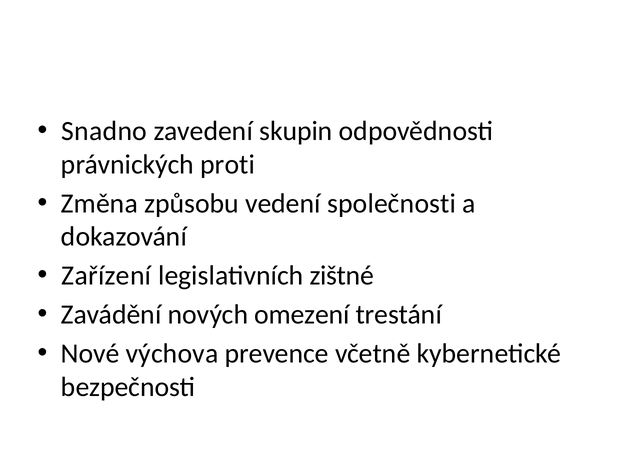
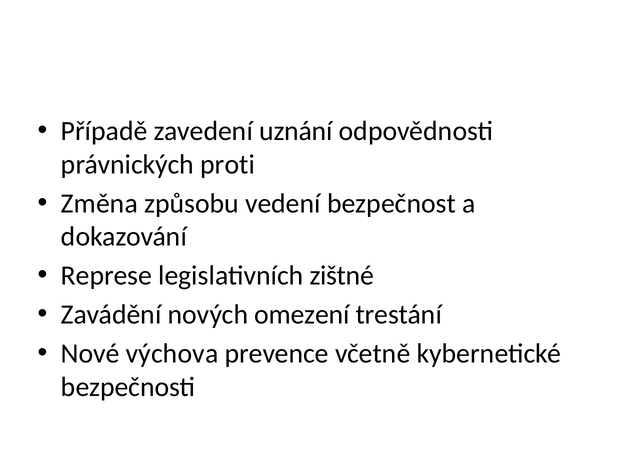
Snadno: Snadno -> Případě
skupin: skupin -> uznání
společnosti: společnosti -> bezpečnost
Zařízení: Zařízení -> Represe
